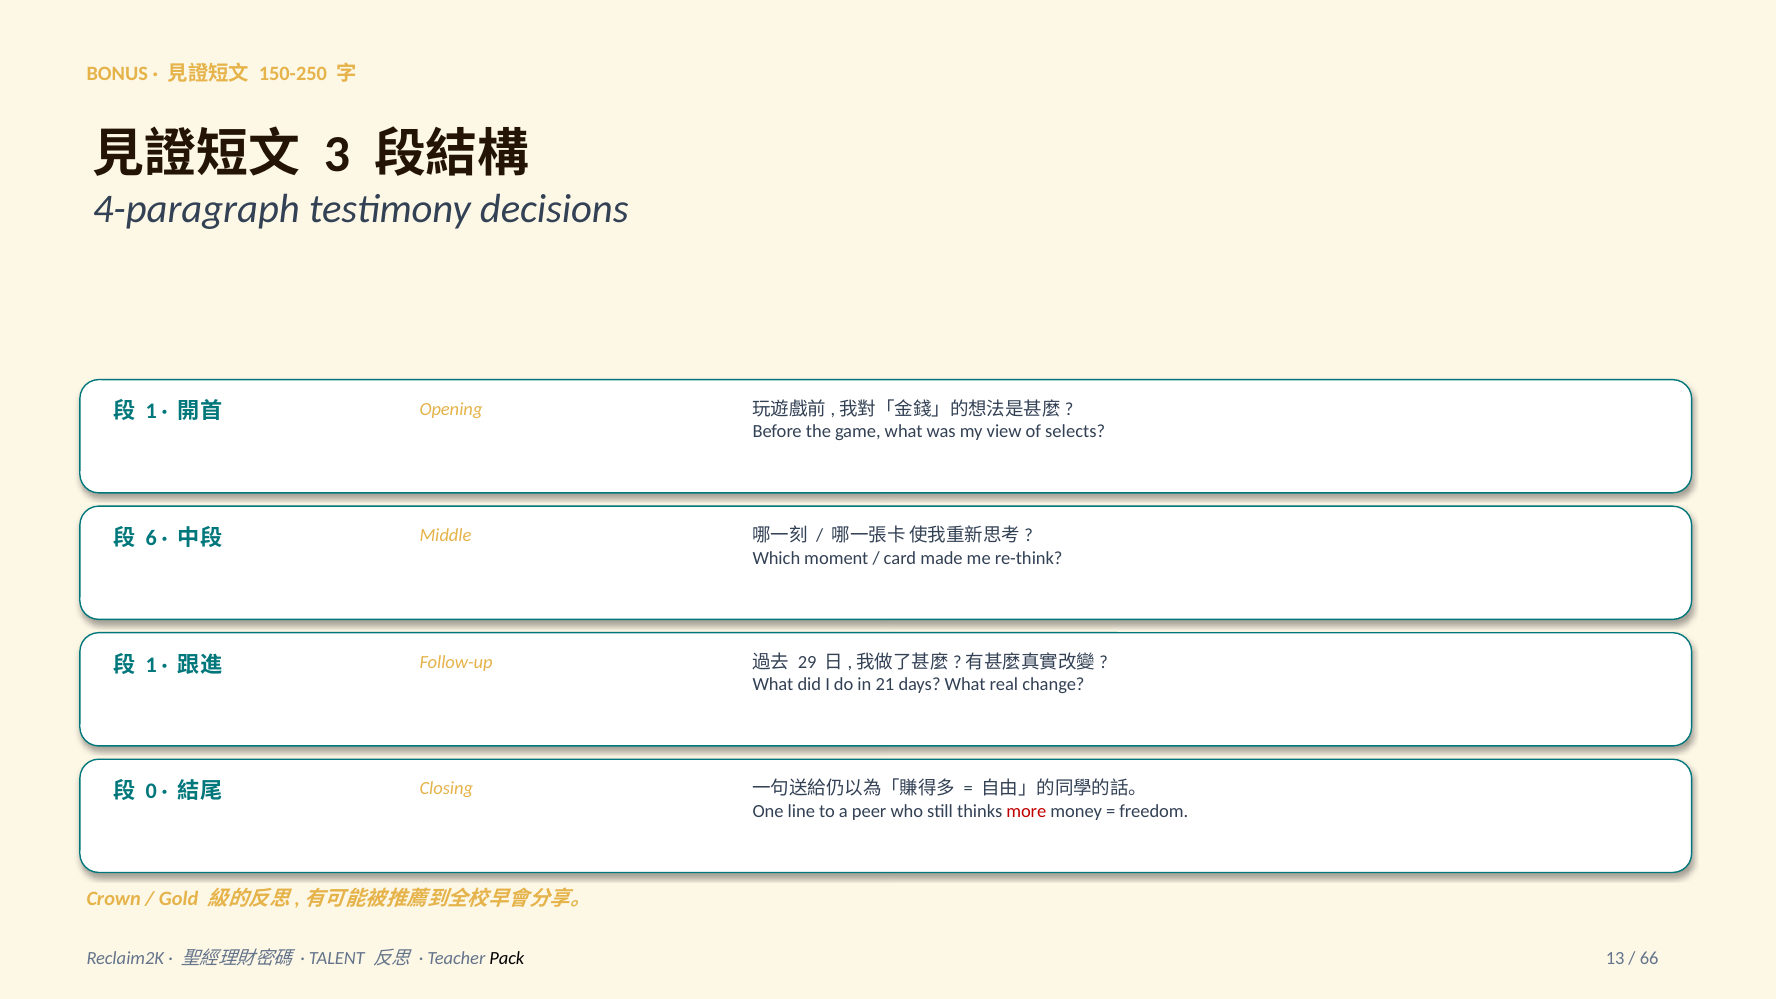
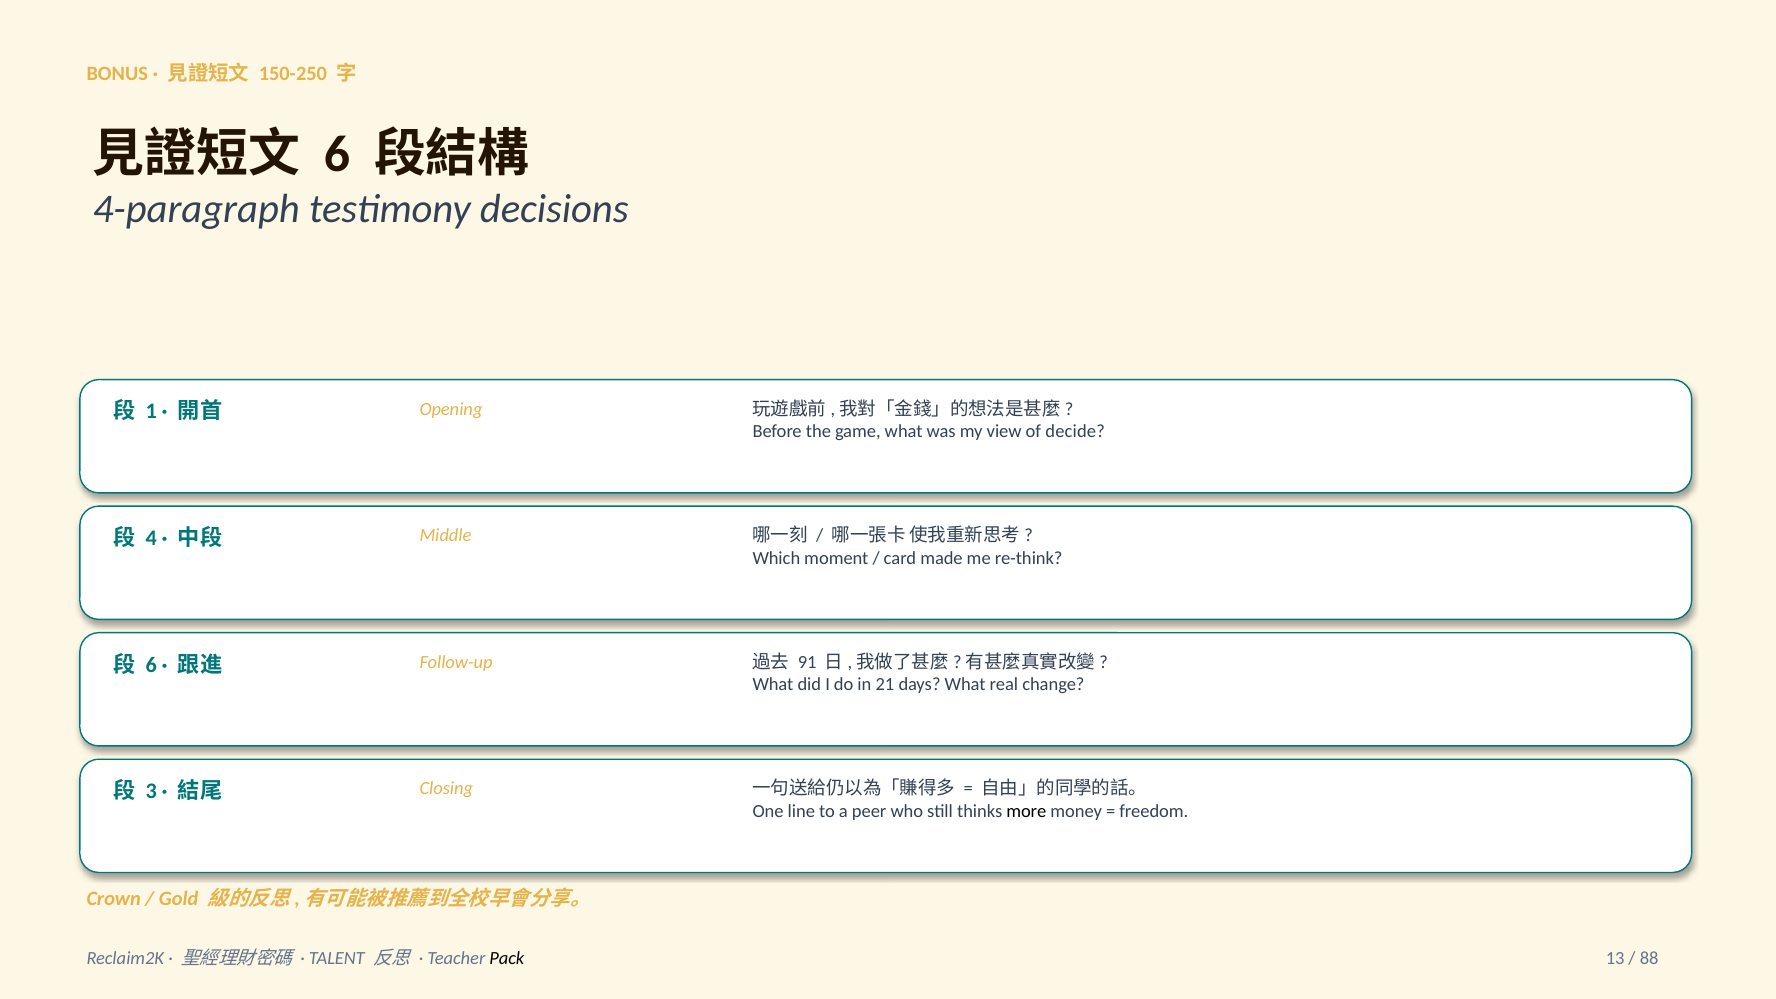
3 at (337, 154): 3 -> 6
selects: selects -> decide
6: 6 -> 4
1 at (151, 665): 1 -> 6
29: 29 -> 91
0: 0 -> 3
more colour: red -> black
66: 66 -> 88
